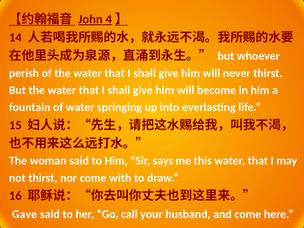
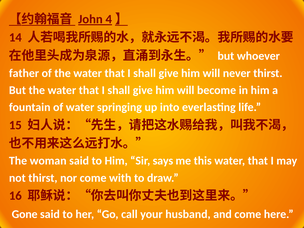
perish: perish -> father
Gave: Gave -> Gone
